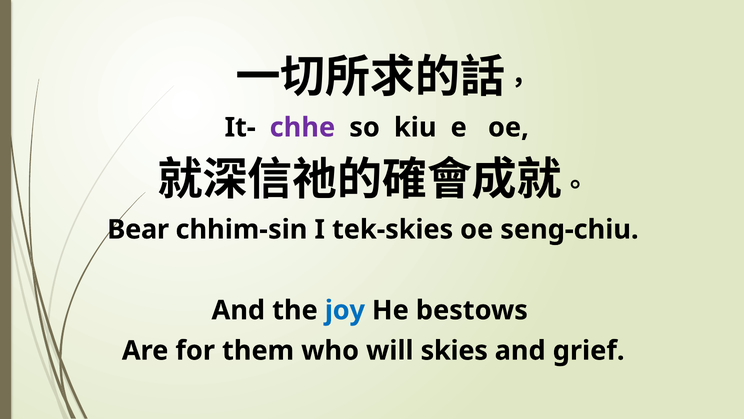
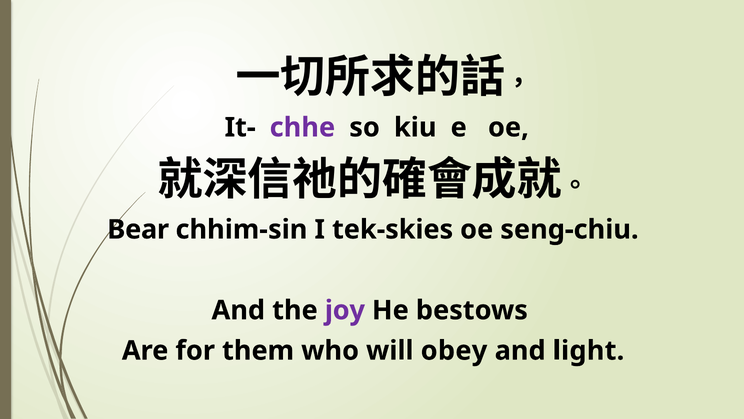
joy colour: blue -> purple
skies: skies -> obey
grief: grief -> light
